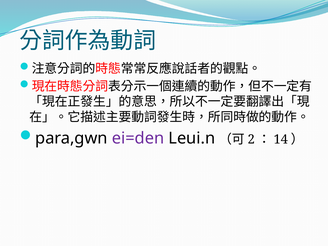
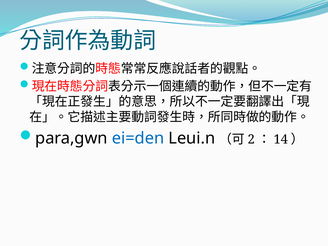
ei=den colour: purple -> blue
